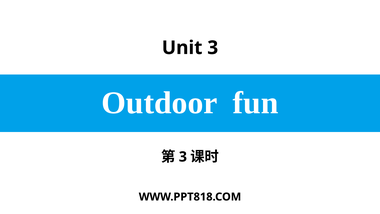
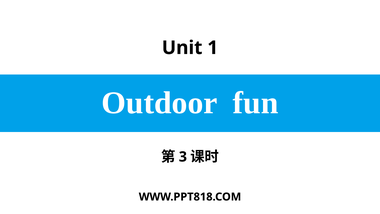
Unit 3: 3 -> 1
